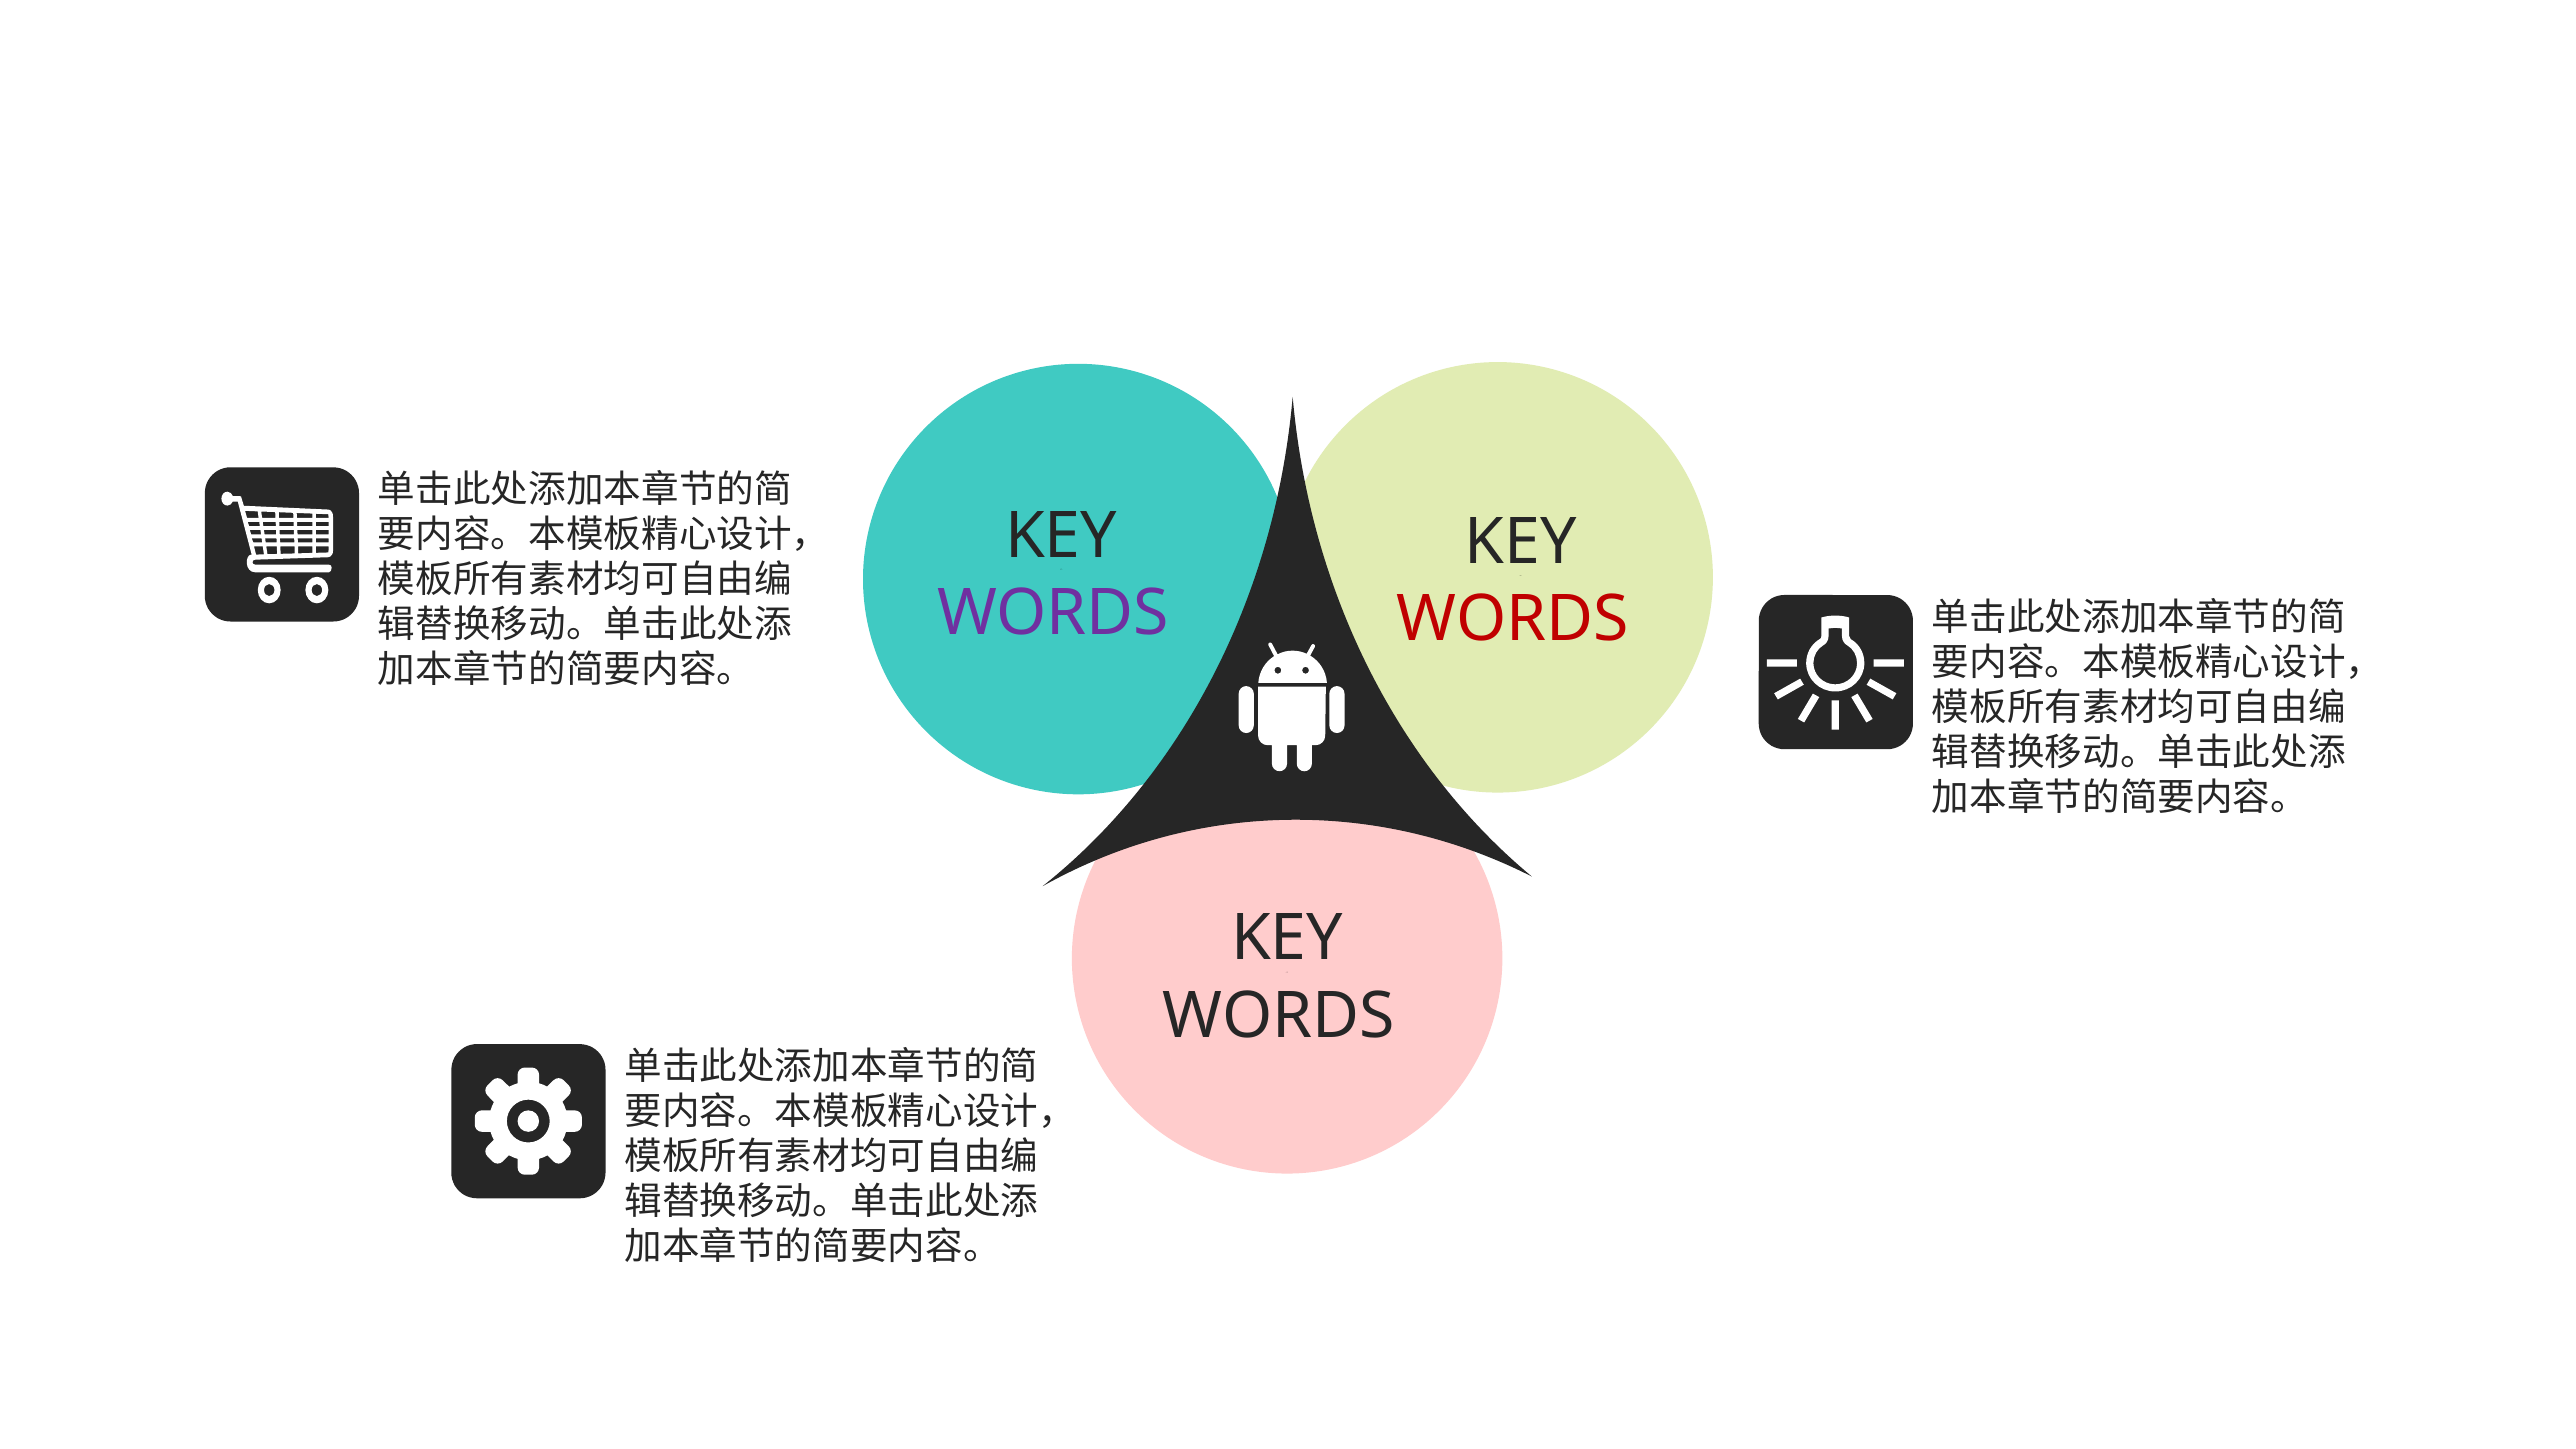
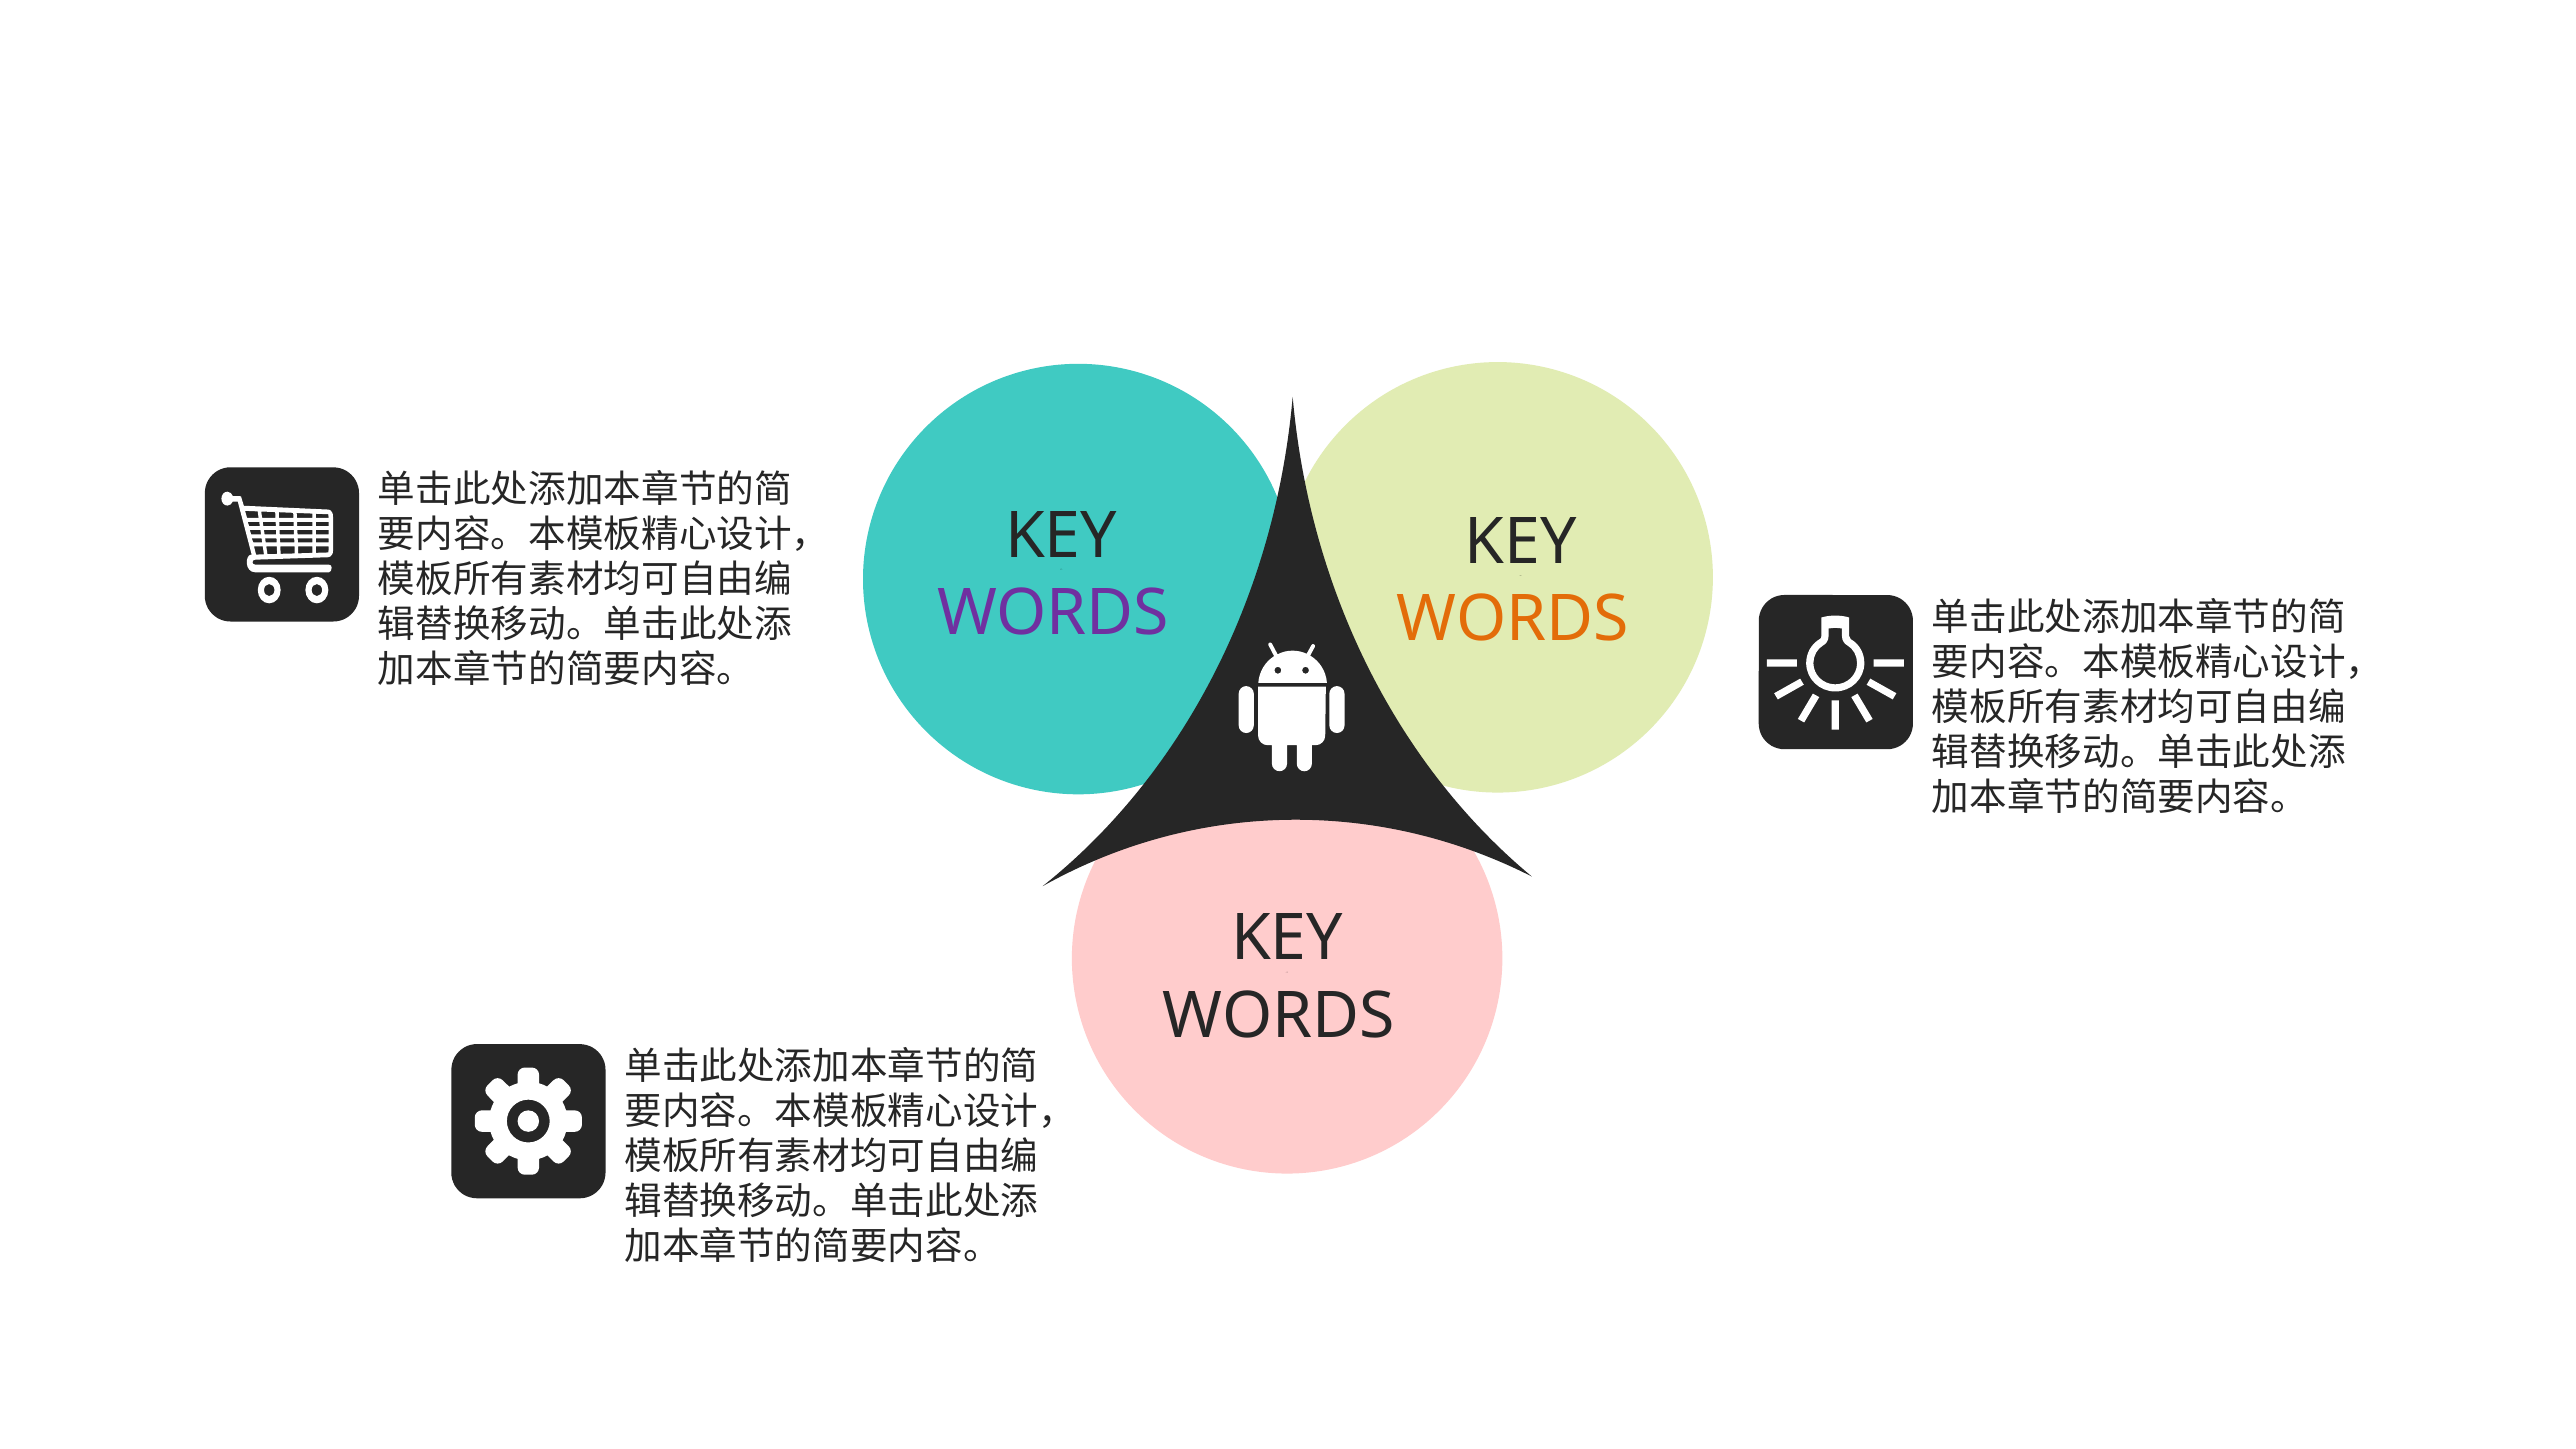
WORDS at (1513, 619) colour: red -> orange
